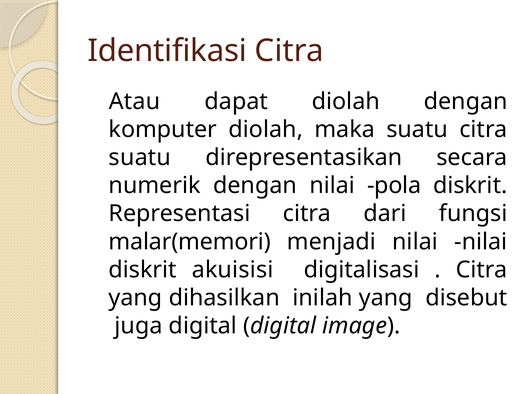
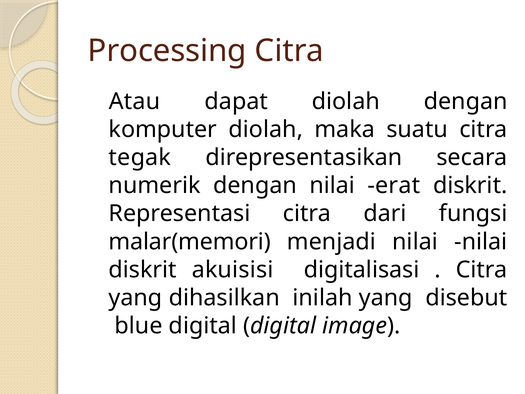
Identifikasi: Identifikasi -> Processing
suatu at (140, 157): suatu -> tegak
pola: pola -> erat
juga: juga -> blue
